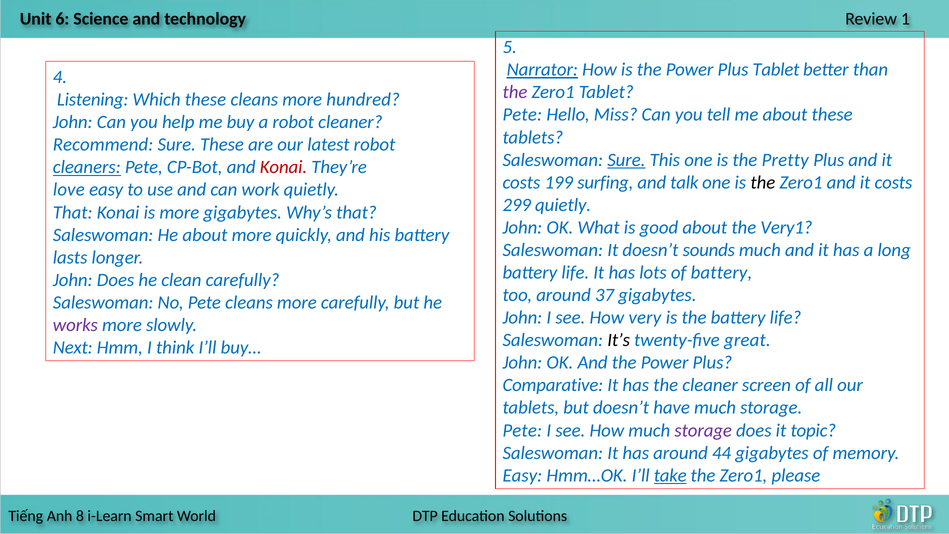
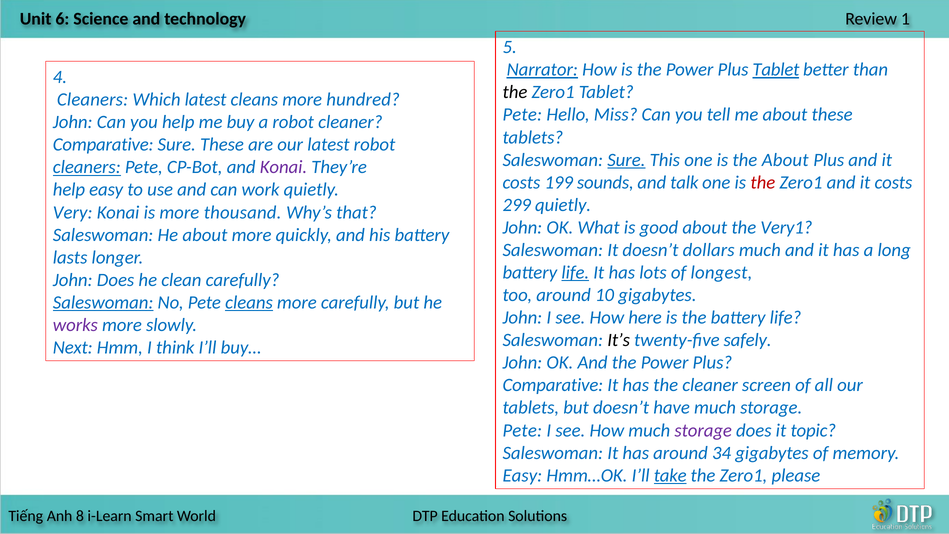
Tablet at (776, 70) underline: none -> present
the at (515, 92) colour: purple -> black
Listening at (93, 100): Listening -> Cleaners
Which these: these -> latest
Recommend at (103, 145): Recommend -> Comparative
the Pretty: Pretty -> About
Konai at (283, 167) colour: red -> purple
surfing: surfing -> sounds
the at (763, 182) colour: black -> red
love at (69, 190): love -> help
That at (73, 212): That -> Very
more gigabytes: gigabytes -> thousand
sounds: sounds -> dollars
life at (575, 272) underline: none -> present
of battery: battery -> longest
37: 37 -> 10
Saleswoman at (103, 302) underline: none -> present
cleans at (249, 302) underline: none -> present
very: very -> here
great: great -> safely
44: 44 -> 34
